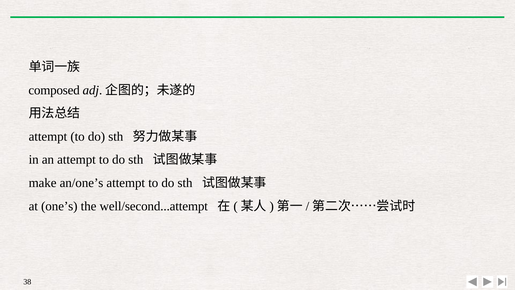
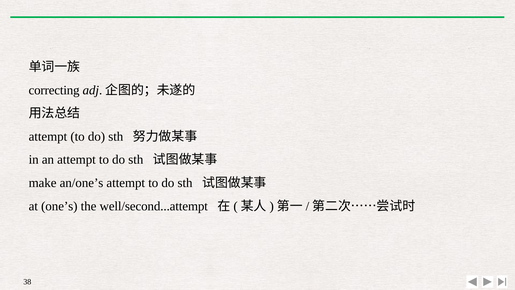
composed: composed -> correcting
